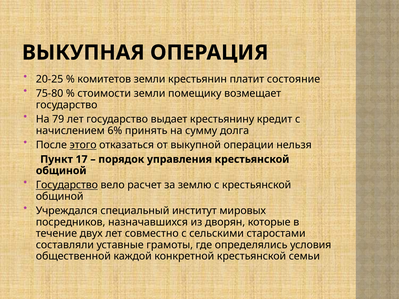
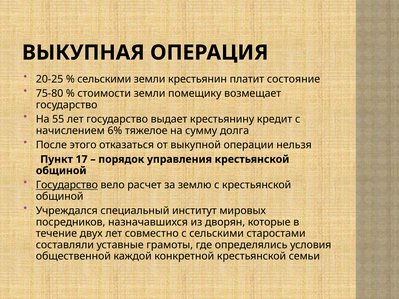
комитетов at (104, 79): комитетов -> сельскими
79: 79 -> 55
принять: принять -> тяжелое
этого underline: present -> none
